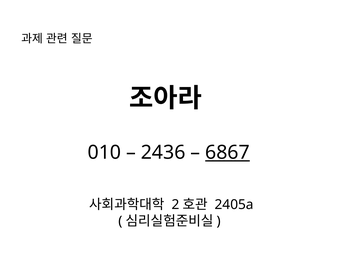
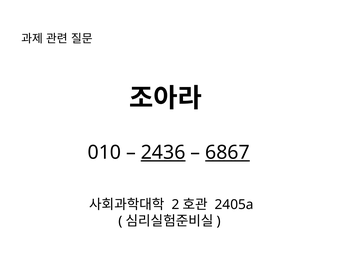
2436 underline: none -> present
